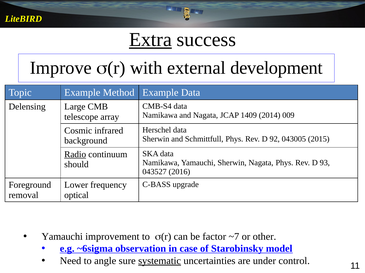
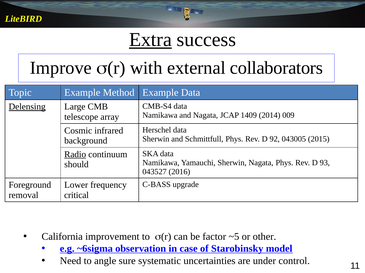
development: development -> collaborators
Delensing underline: none -> present
optical: optical -> critical
Yamauchi at (62, 237): Yamauchi -> California
~7: ~7 -> ~5
systematic underline: present -> none
